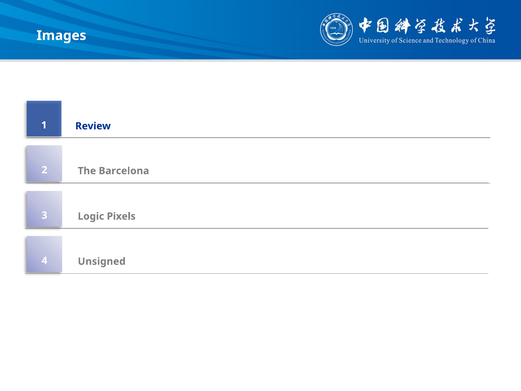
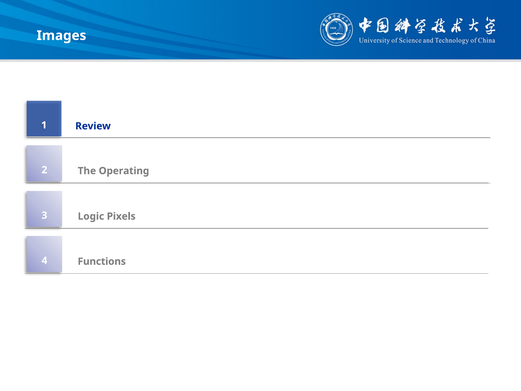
Barcelona: Barcelona -> Operating
Unsigned: Unsigned -> Functions
